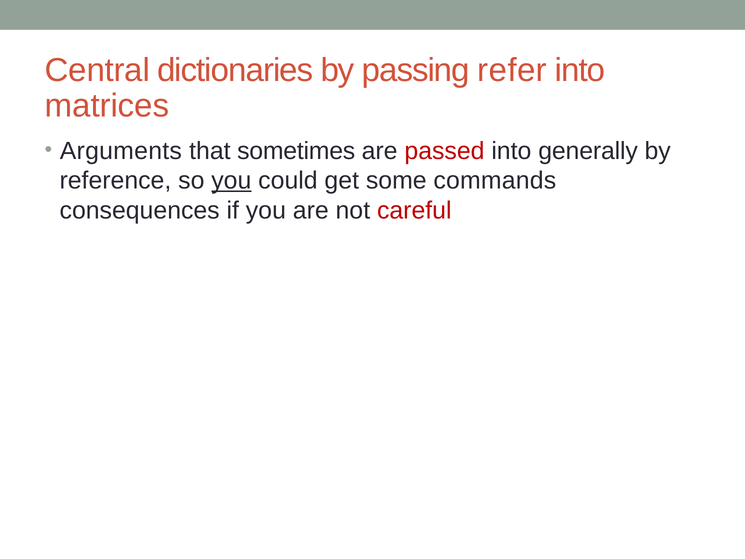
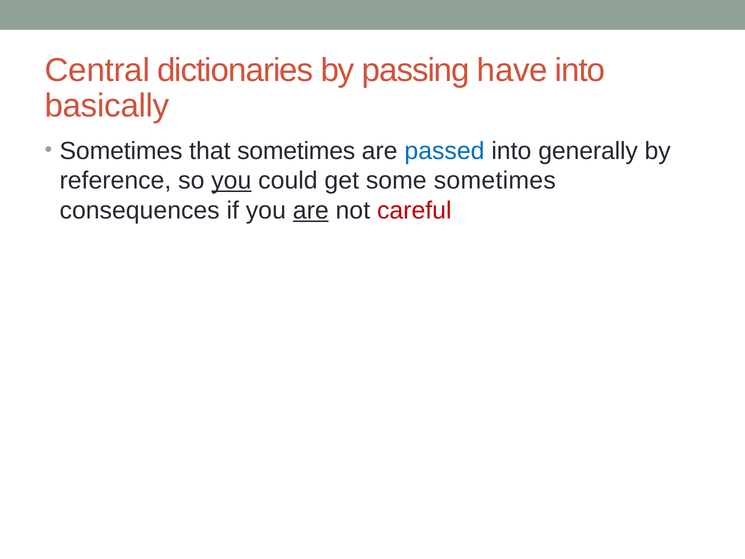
refer: refer -> have
matrices: matrices -> basically
Arguments at (121, 151): Arguments -> Sometimes
passed colour: red -> blue
some commands: commands -> sometimes
are at (311, 210) underline: none -> present
